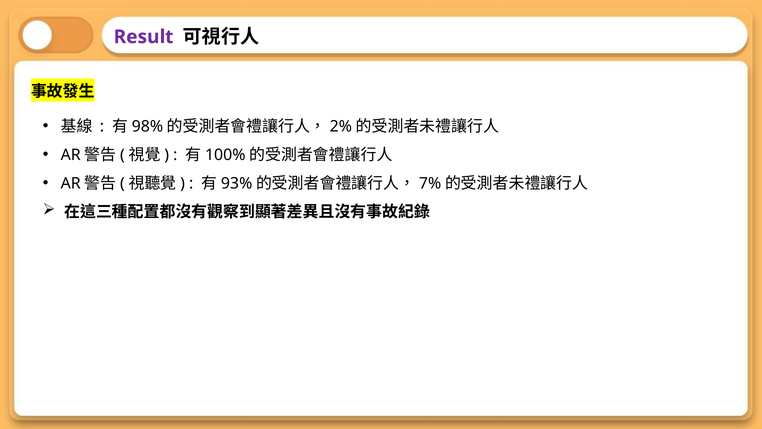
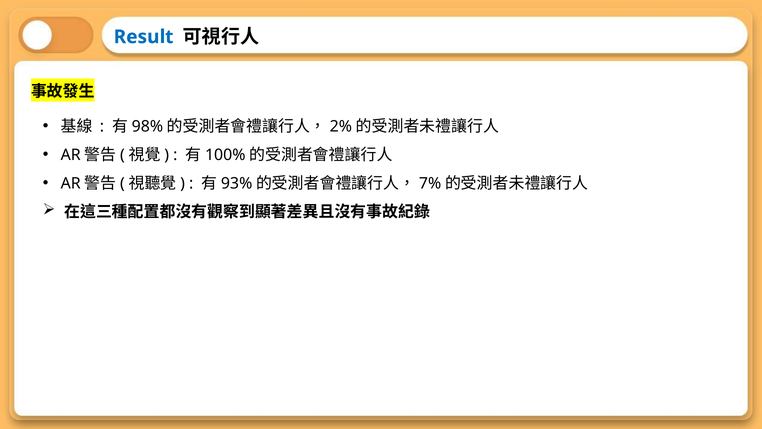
Result colour: purple -> blue
